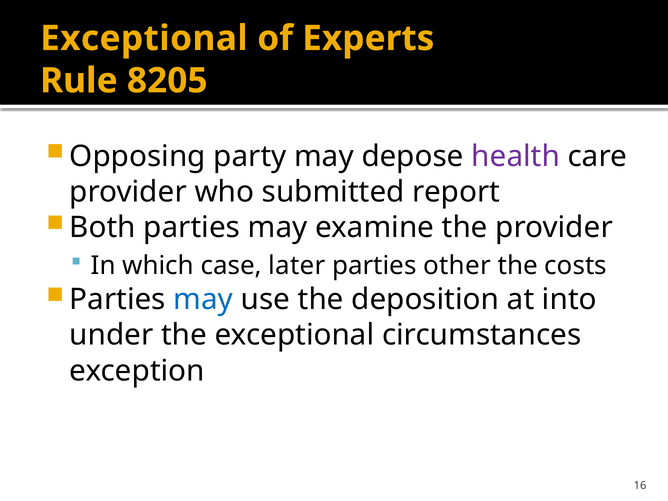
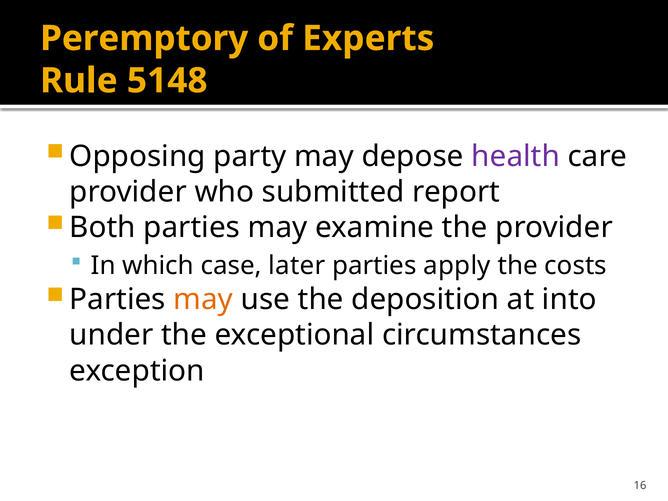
Exceptional at (144, 38): Exceptional -> Peremptory
8205: 8205 -> 5148
other: other -> apply
may at (203, 300) colour: blue -> orange
